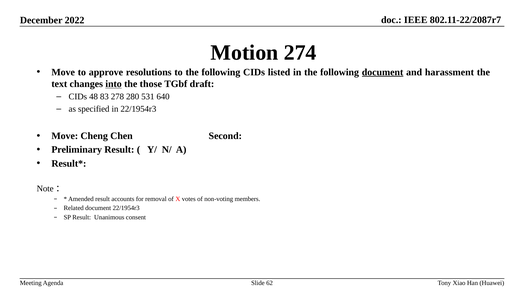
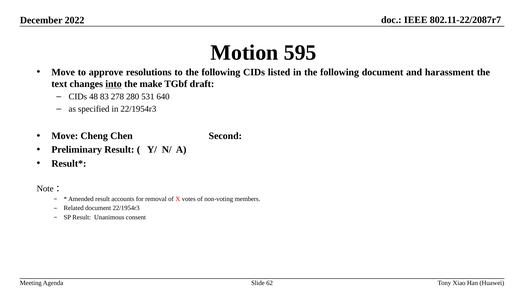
274: 274 -> 595
document at (383, 72) underline: present -> none
those: those -> make
